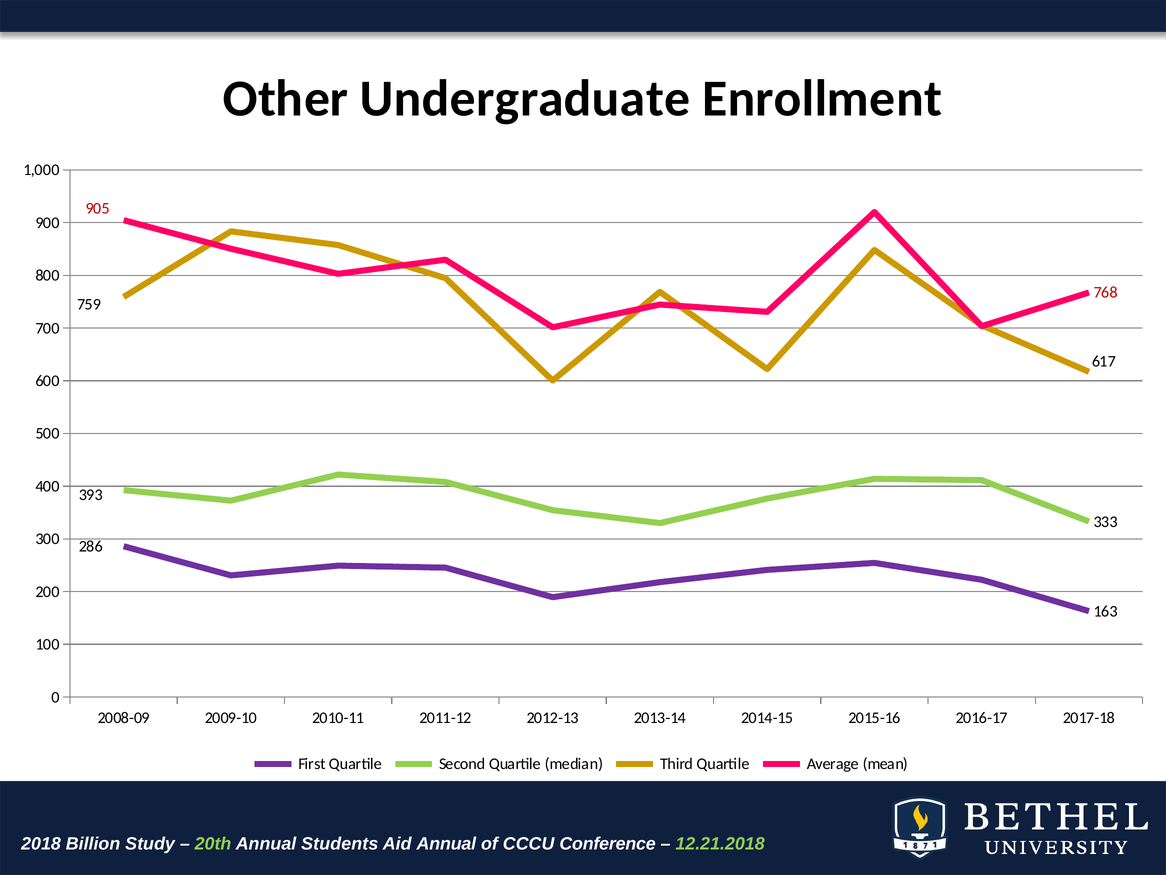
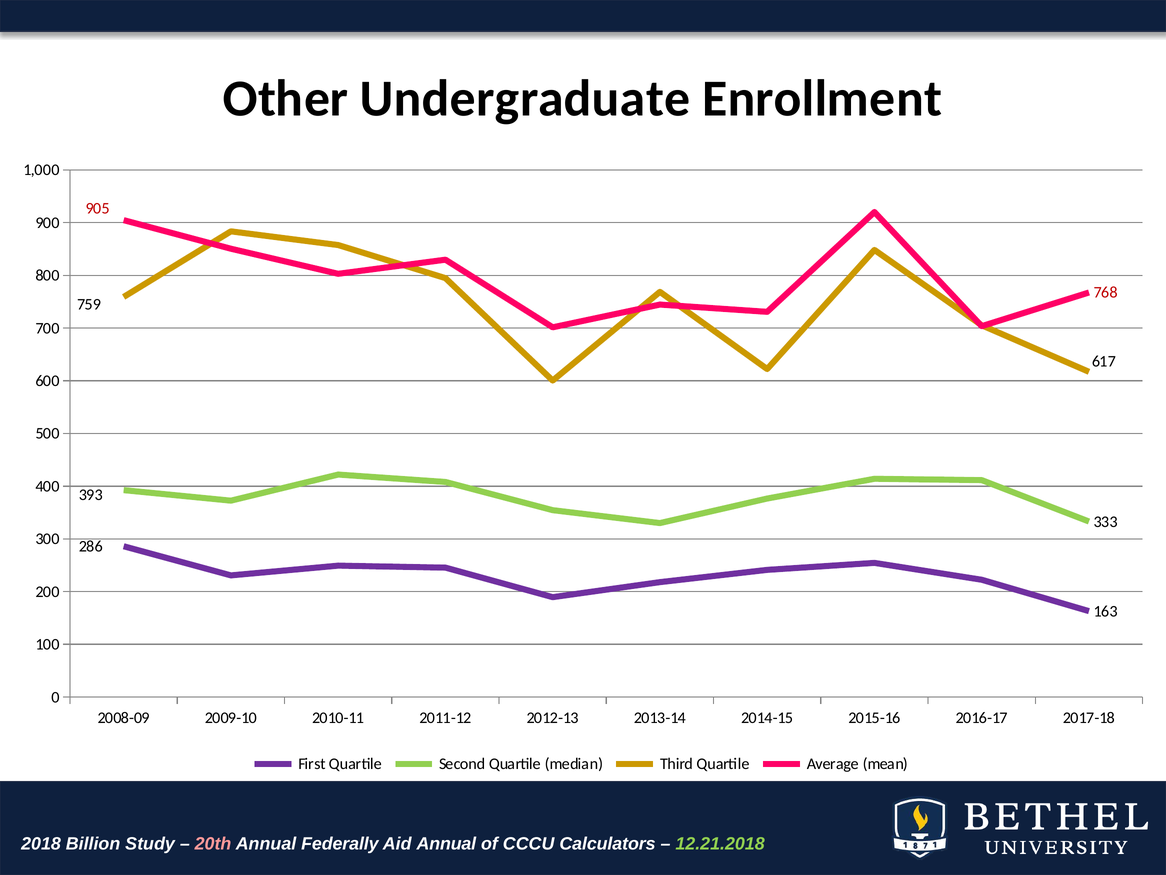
20th colour: light green -> pink
Students: Students -> Federally
Conference: Conference -> Calculators
